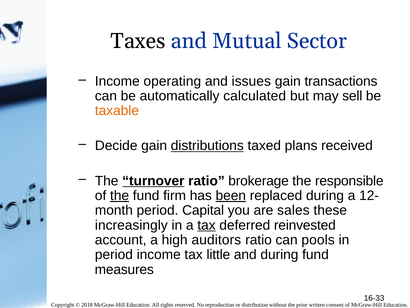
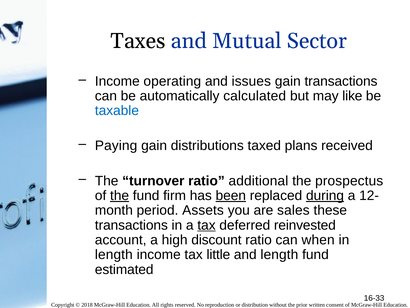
sell: sell -> like
taxable colour: orange -> blue
Decide: Decide -> Paying
distributions underline: present -> none
turnover underline: present -> none
brokerage: brokerage -> additional
responsible: responsible -> prospectus
during at (325, 195) underline: none -> present
Capital: Capital -> Assets
increasingly at (131, 225): increasingly -> transactions
auditors: auditors -> discount
pools: pools -> when
period at (114, 254): period -> length
and during: during -> length
measures: measures -> estimated
